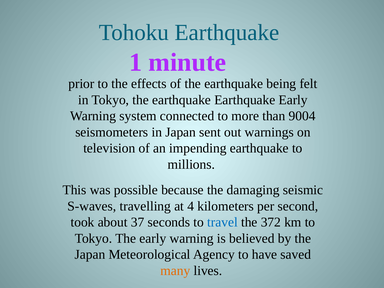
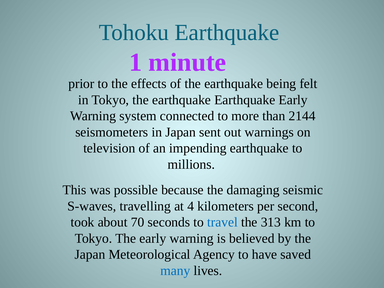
9004: 9004 -> 2144
37: 37 -> 70
372: 372 -> 313
many colour: orange -> blue
